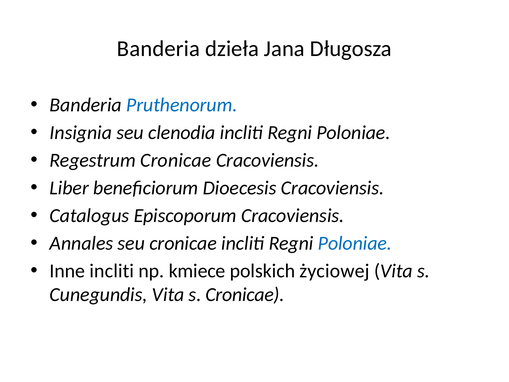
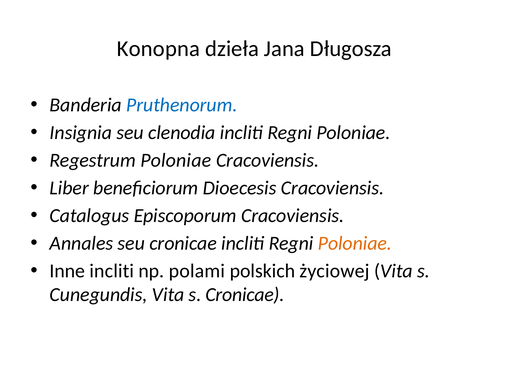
Banderia at (158, 49): Banderia -> Konopna
Regestrum Cronicae: Cronicae -> Poloniae
Poloniae at (355, 243) colour: blue -> orange
kmiece: kmiece -> polami
